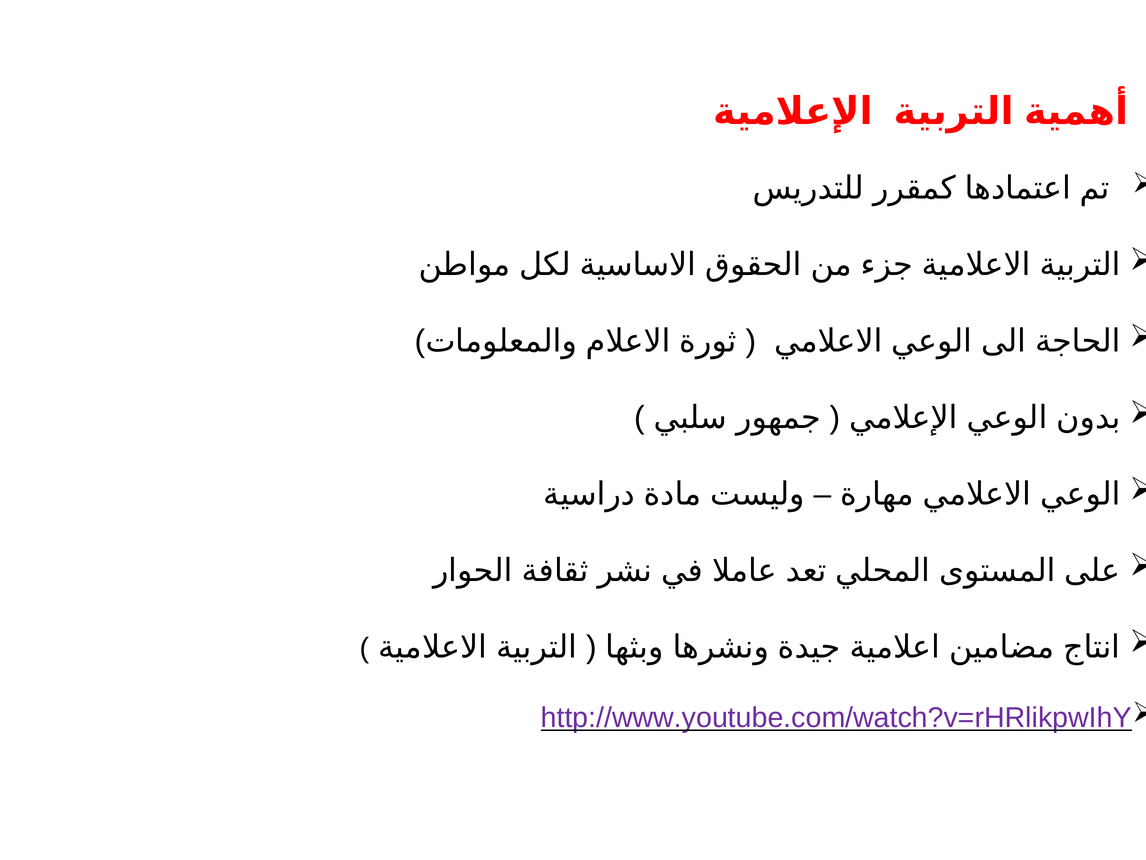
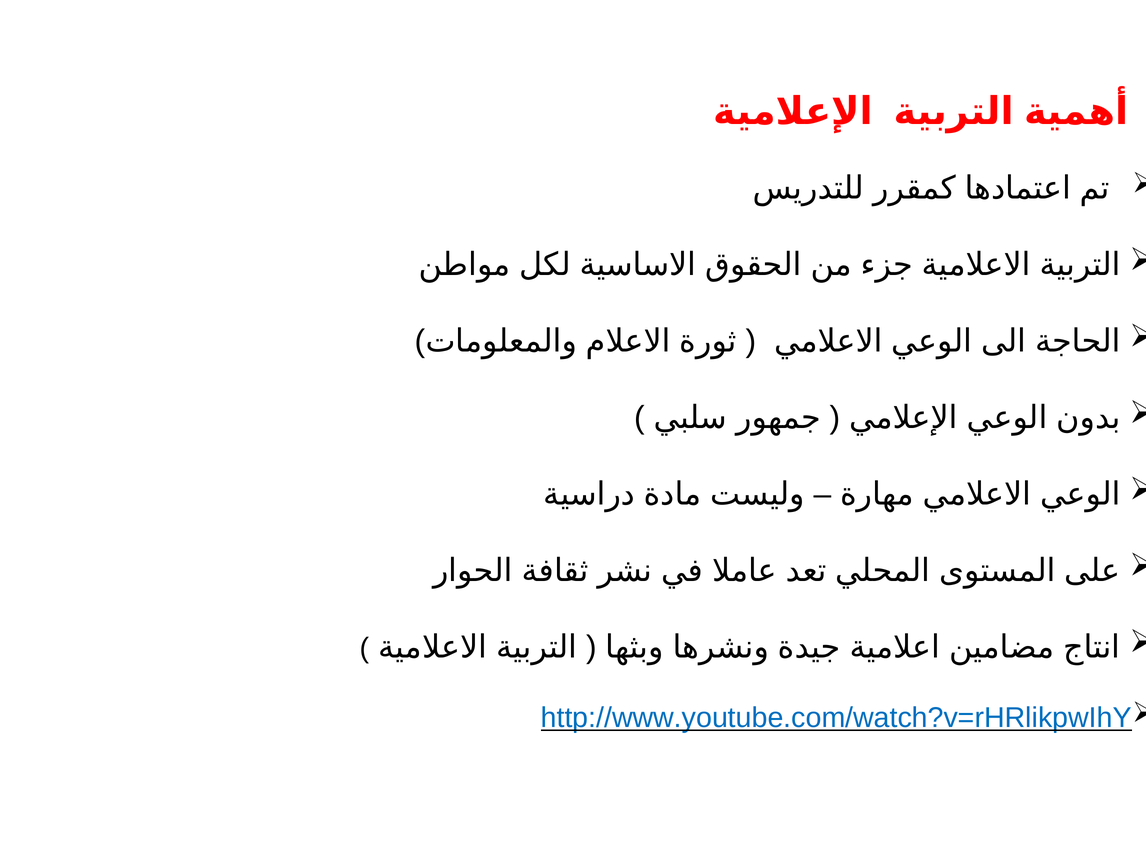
http://www.youtube.com/watch?v=rHRlikpwIhY colour: purple -> blue
